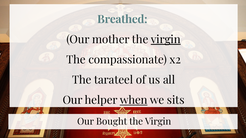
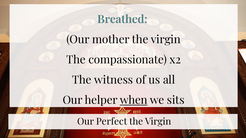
virgin at (166, 40) underline: present -> none
tarateel: tarateel -> witness
Bought: Bought -> Perfect
